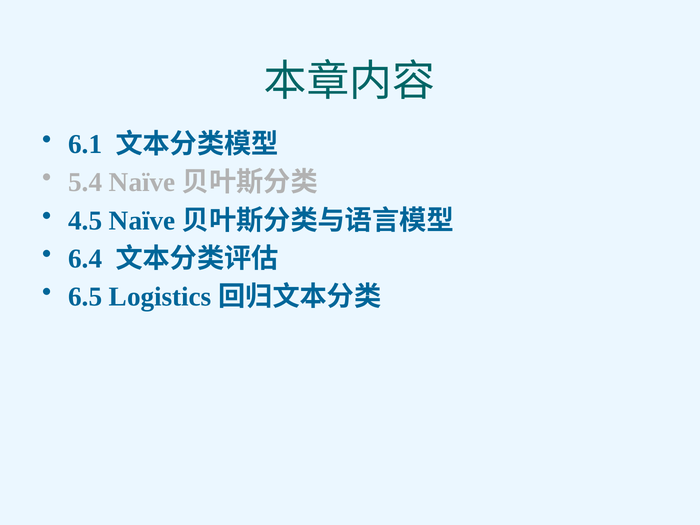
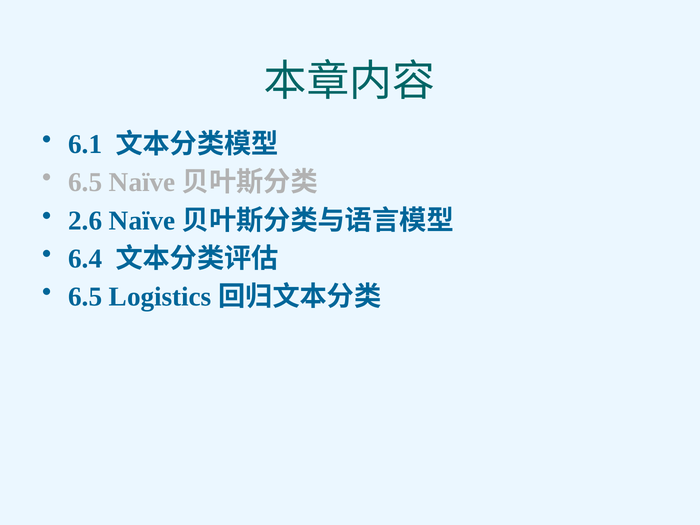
5.4 at (85, 182): 5.4 -> 6.5
4.5: 4.5 -> 2.6
